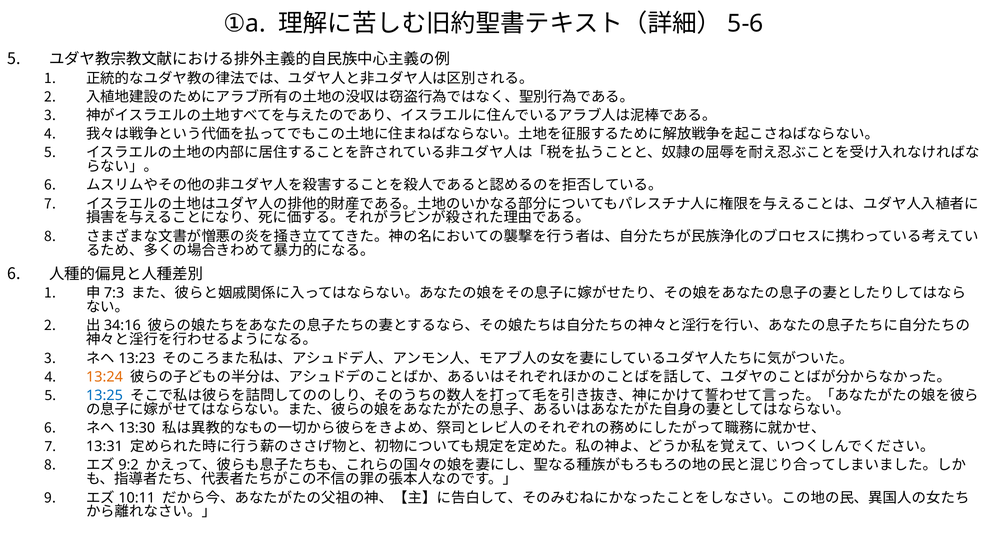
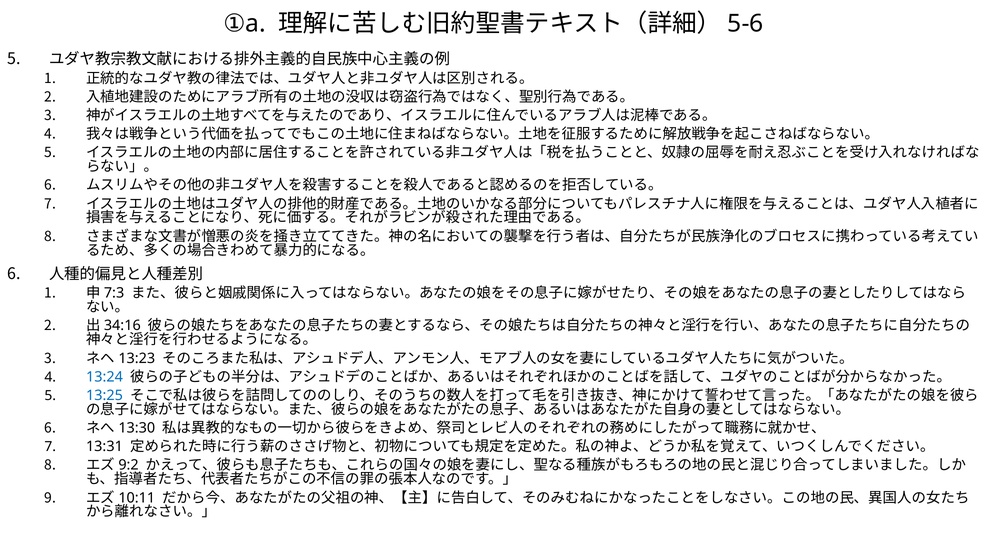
13:24 colour: orange -> blue
